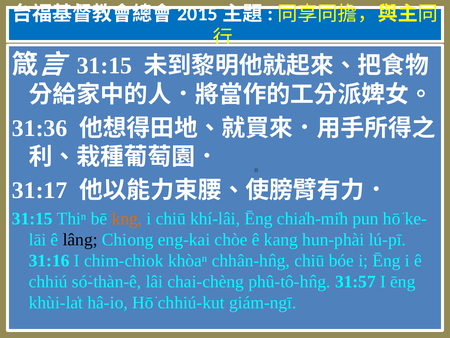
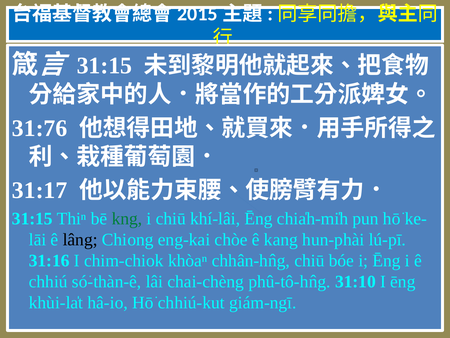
31:36: 31:36 -> 31:76
kng colour: orange -> green
31:57: 31:57 -> 31:10
